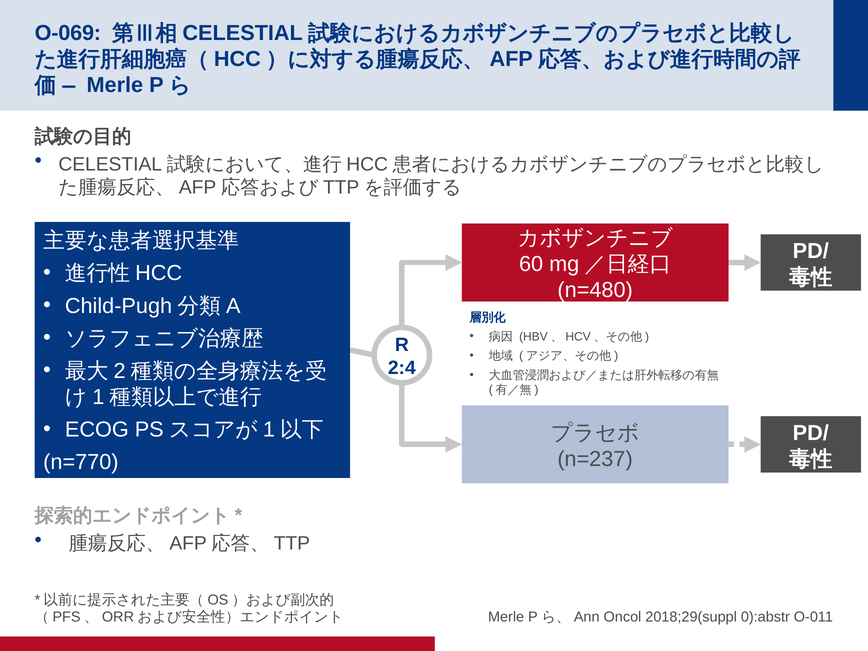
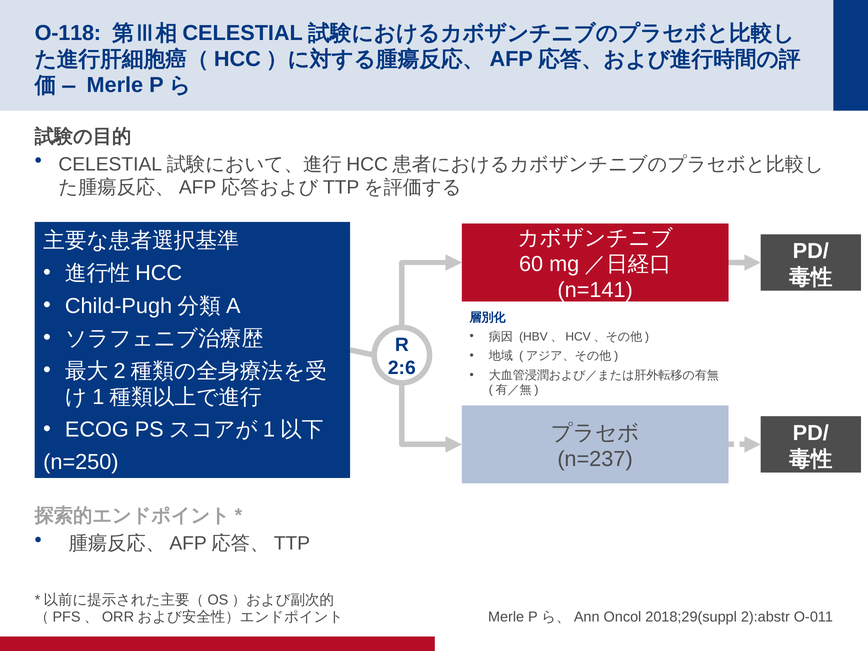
O-069: O-069 -> O-118
n=480: n=480 -> n=141
2:4: 2:4 -> 2:6
n=770: n=770 -> n=250
0):abstr: 0):abstr -> 2):abstr
